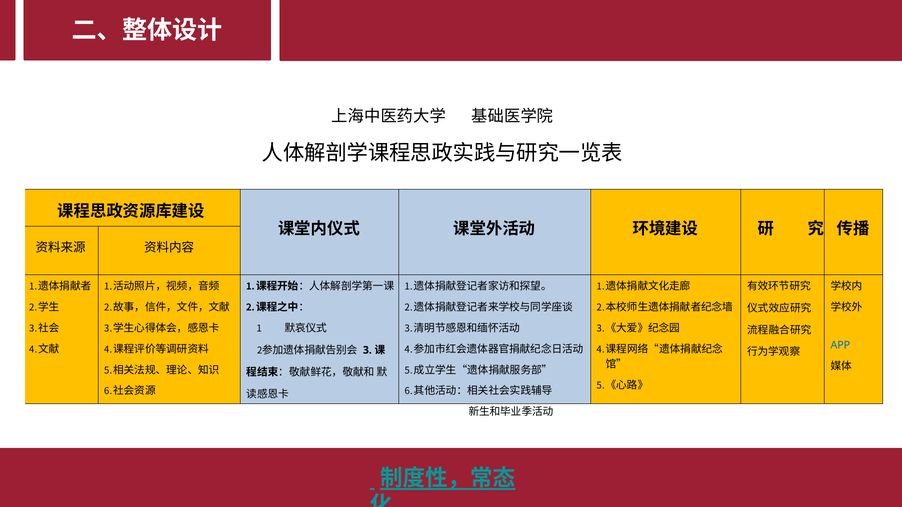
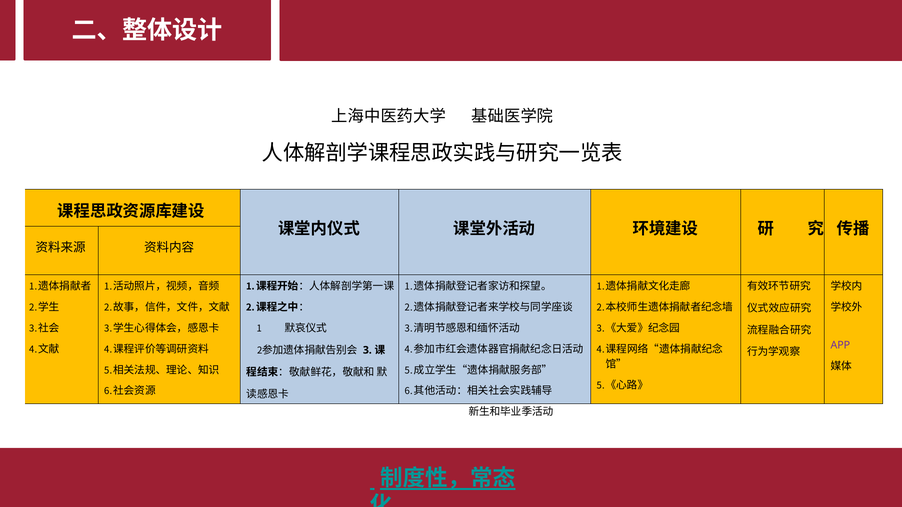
APP colour: blue -> purple
